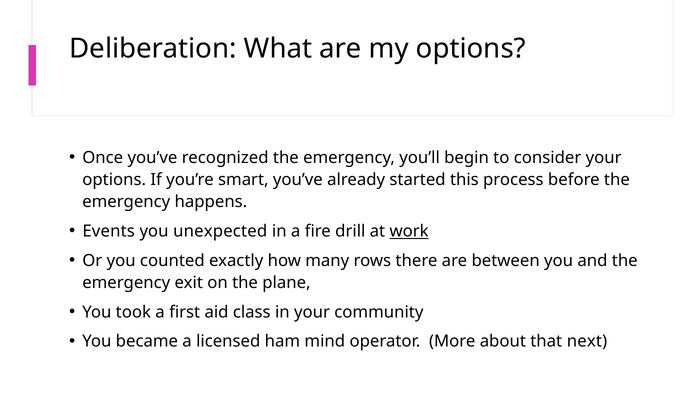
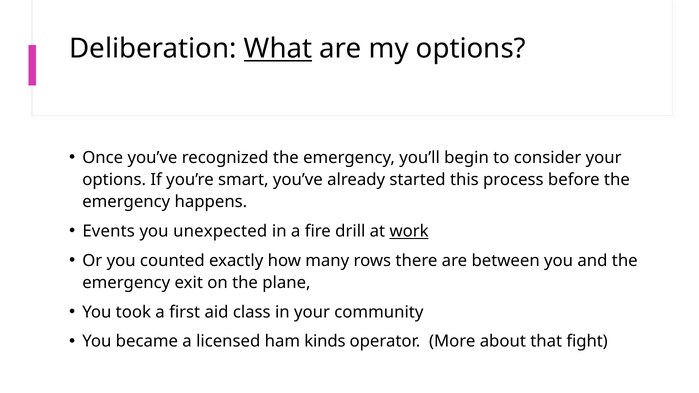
What underline: none -> present
mind: mind -> kinds
next: next -> fight
